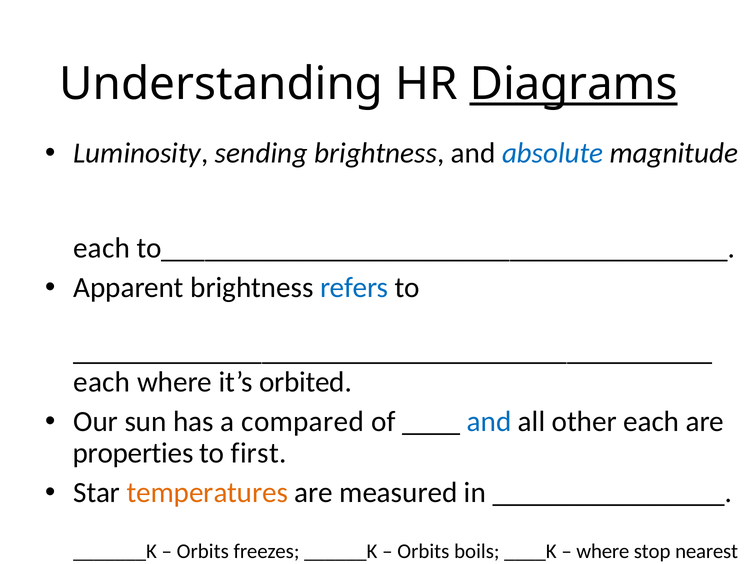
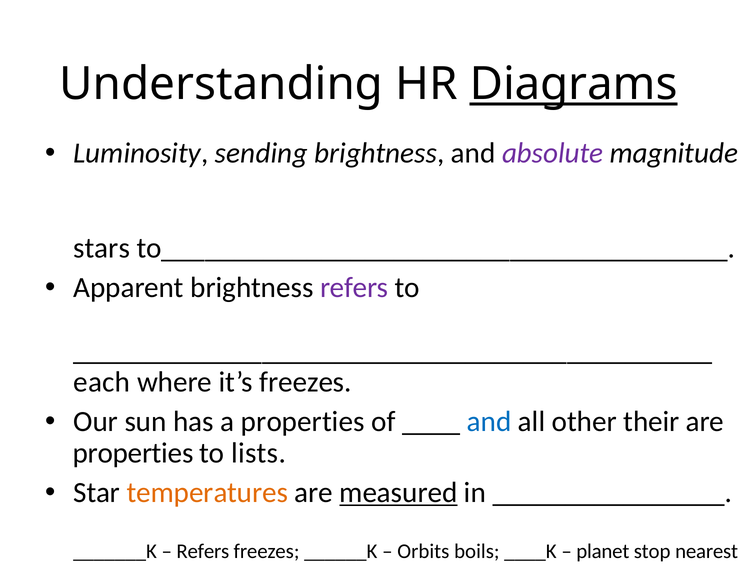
absolute colour: blue -> purple
each at (102, 248): each -> stars
refers at (354, 287) colour: blue -> purple
it’s orbited: orbited -> freezes
a compared: compared -> properties
other each: each -> their
first: first -> lists
measured underline: none -> present
Orbits at (203, 551): Orbits -> Refers
where at (603, 551): where -> planet
